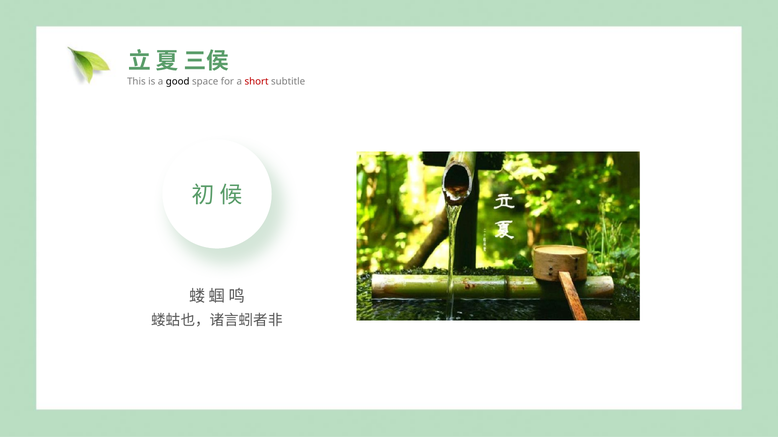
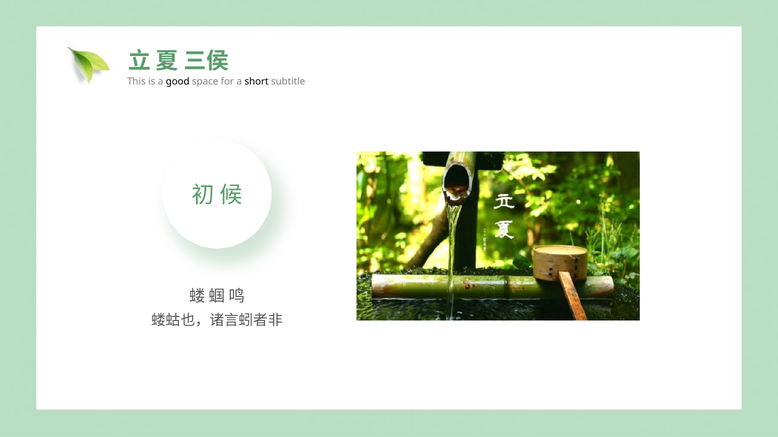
short colour: red -> black
